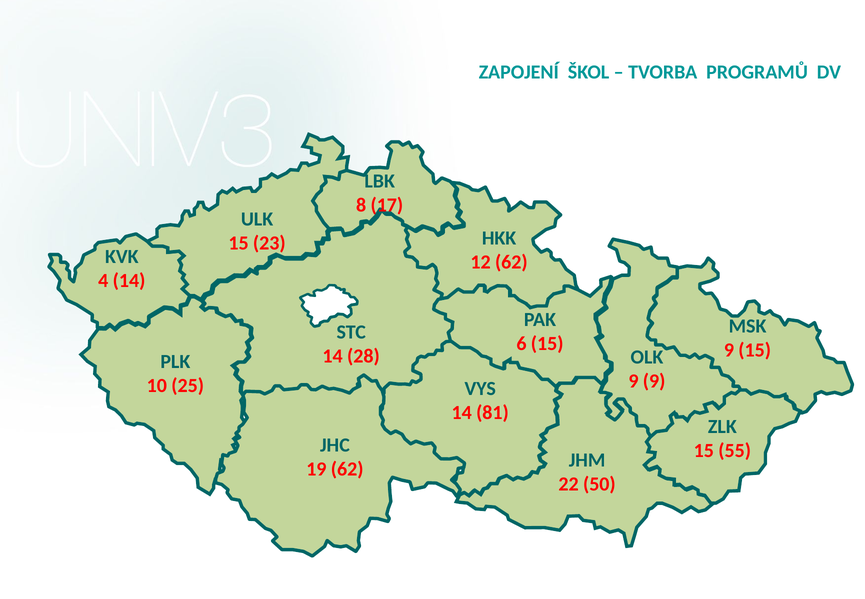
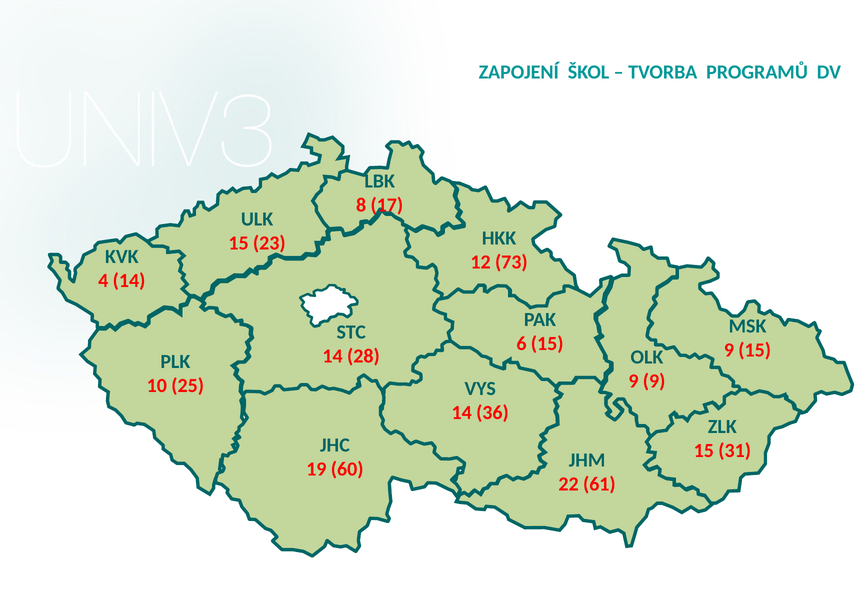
12 62: 62 -> 73
81: 81 -> 36
55: 55 -> 31
19 62: 62 -> 60
50: 50 -> 61
